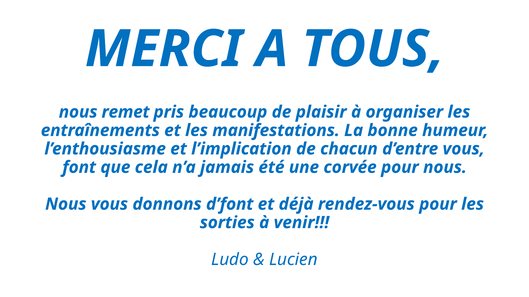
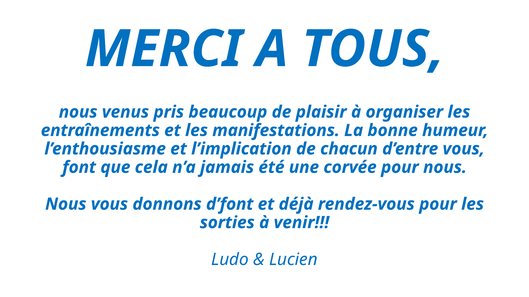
remet: remet -> venus
